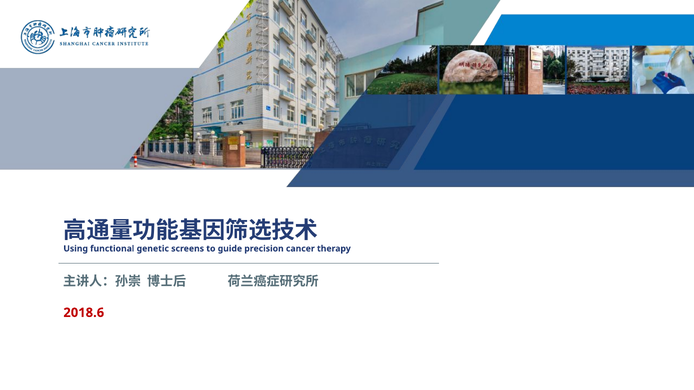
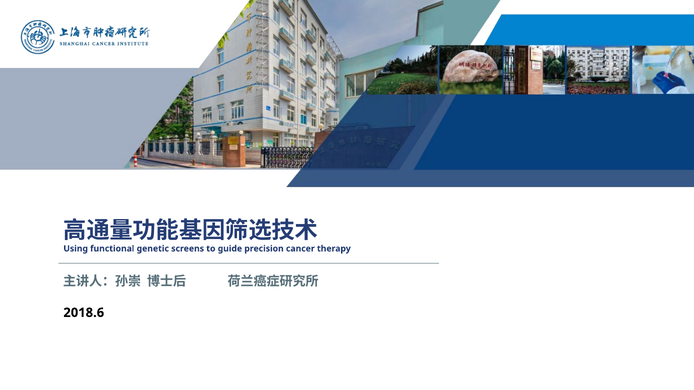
2018.6 colour: red -> black
